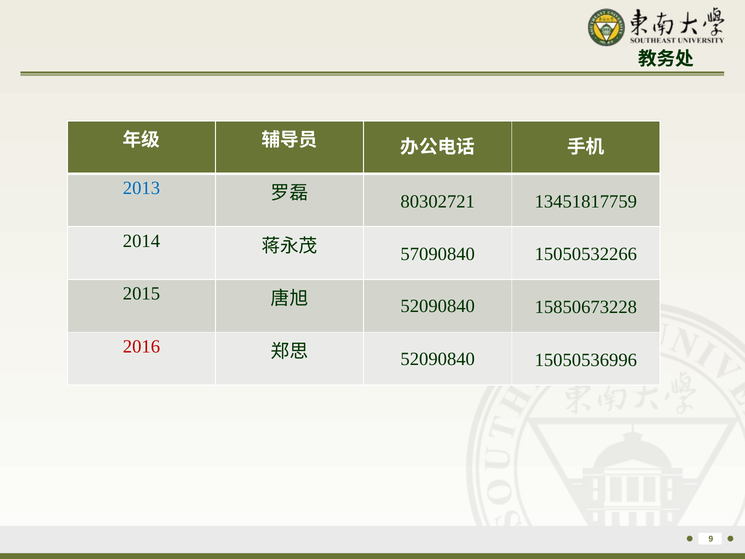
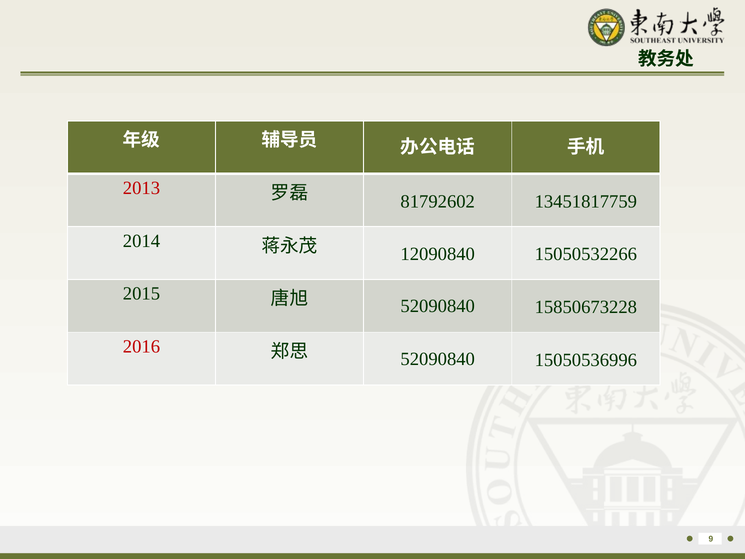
2013 colour: blue -> red
80302721: 80302721 -> 81792602
57090840: 57090840 -> 12090840
